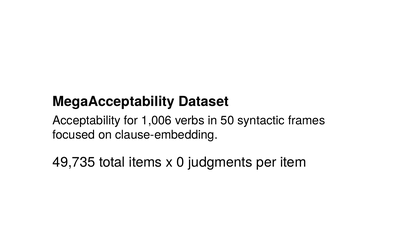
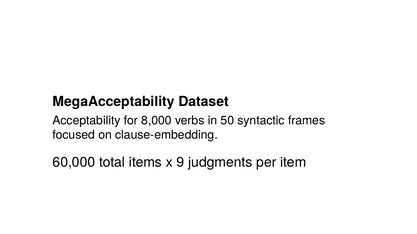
1,006: 1,006 -> 8,000
49,735: 49,735 -> 60,000
0: 0 -> 9
